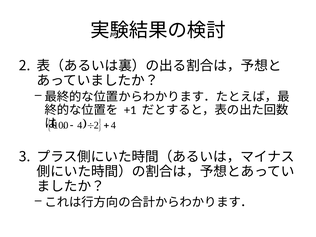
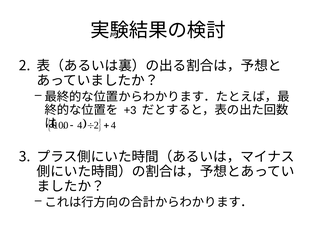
+1: +1 -> +3
